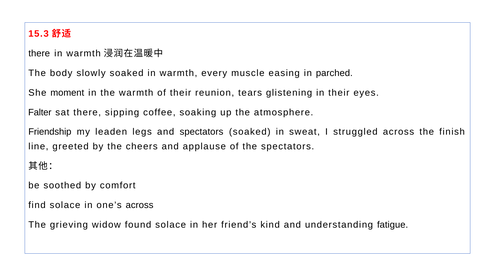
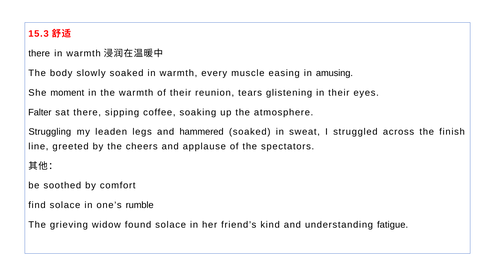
parched: parched -> amusing
Friendship: Friendship -> Struggling
and spectators: spectators -> hammered
one’s across: across -> rumble
